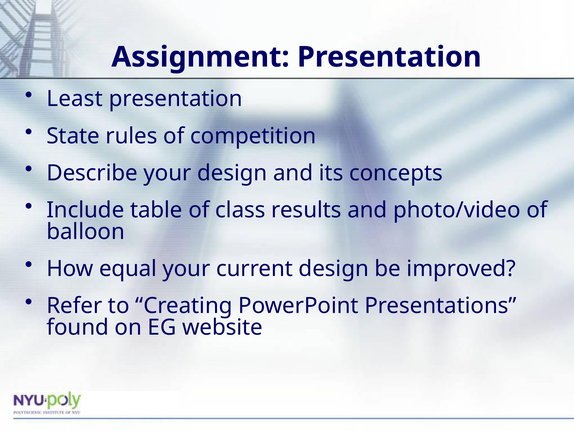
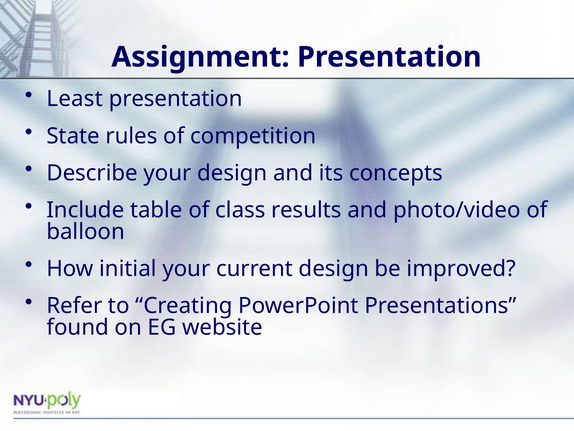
equal: equal -> initial
